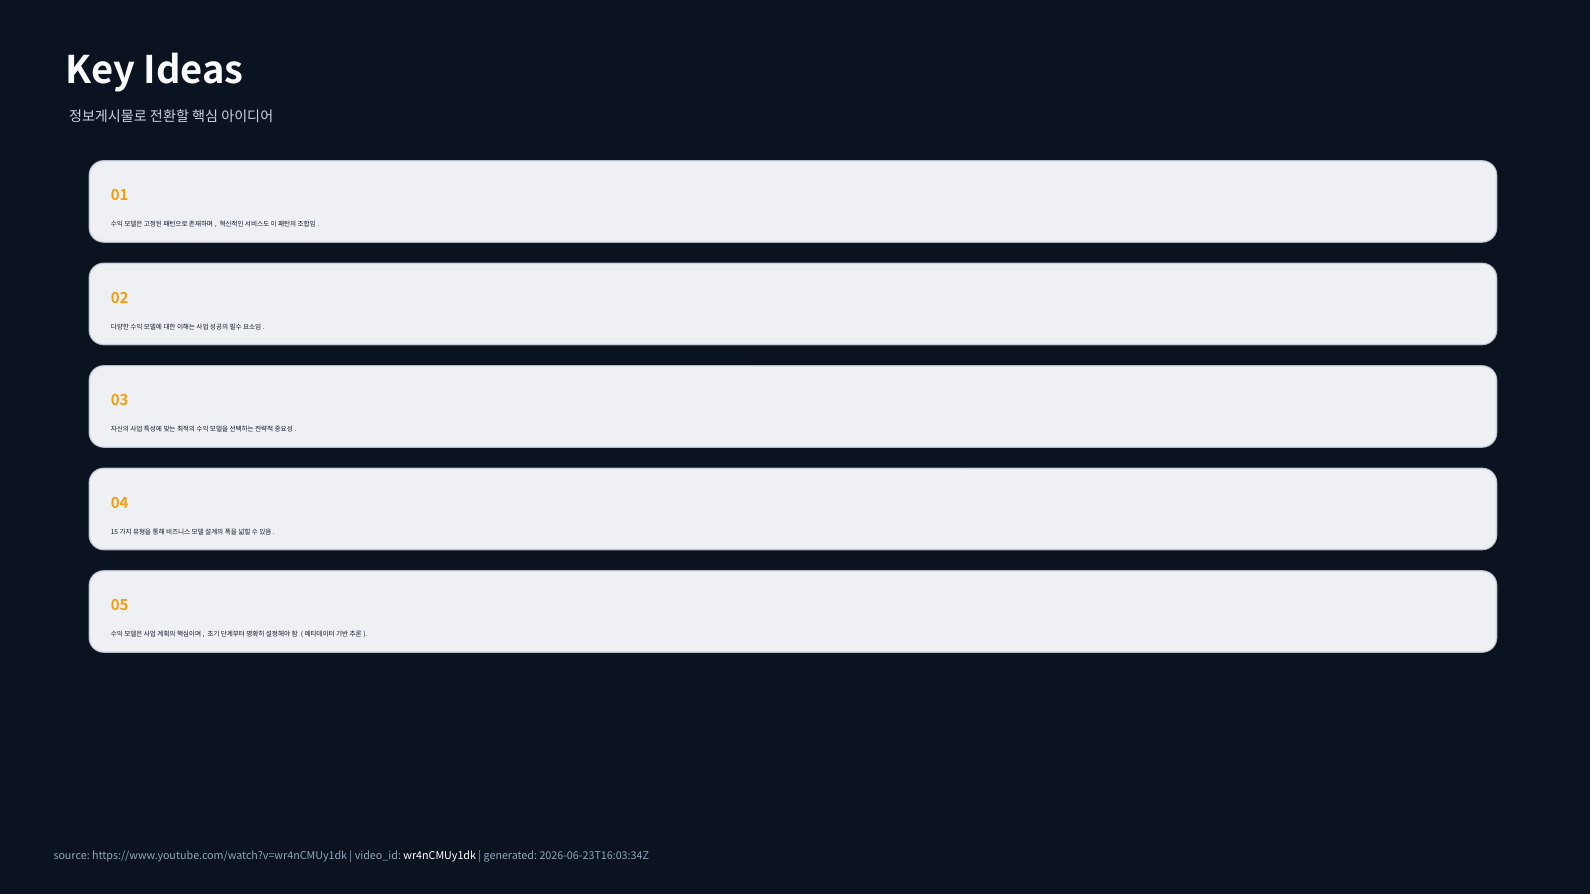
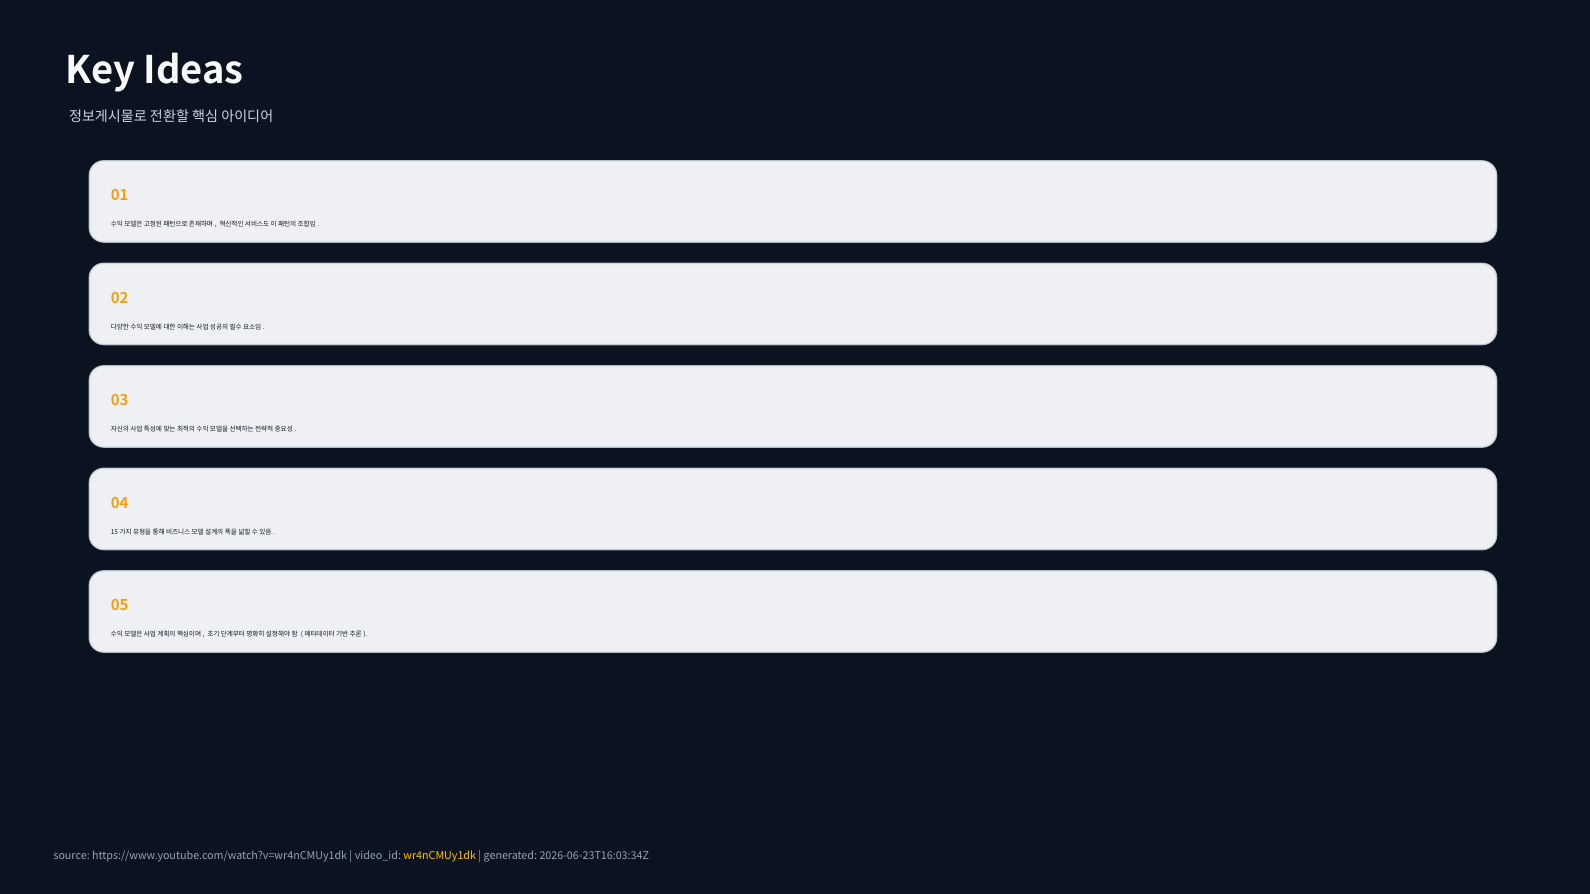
wr4nCMUy1dk colour: white -> yellow
